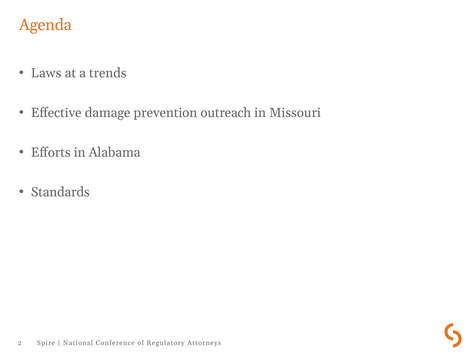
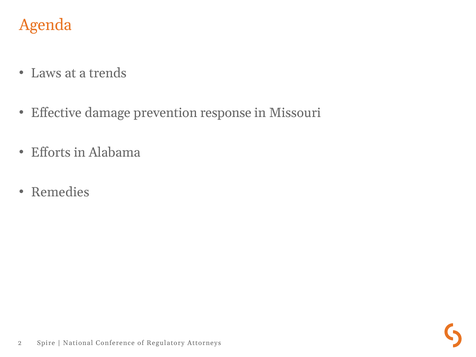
outreach: outreach -> response
Standards: Standards -> Remedies
